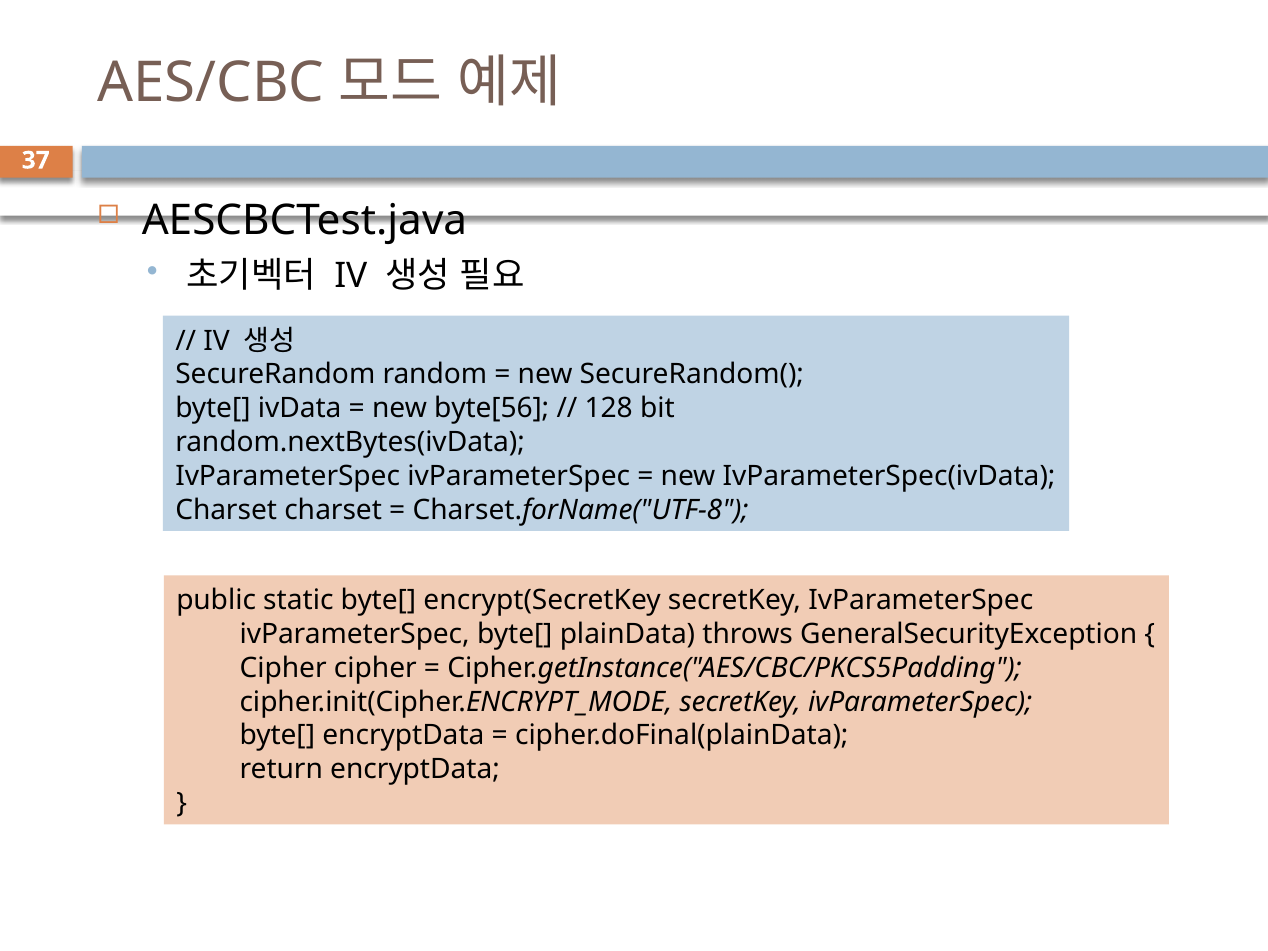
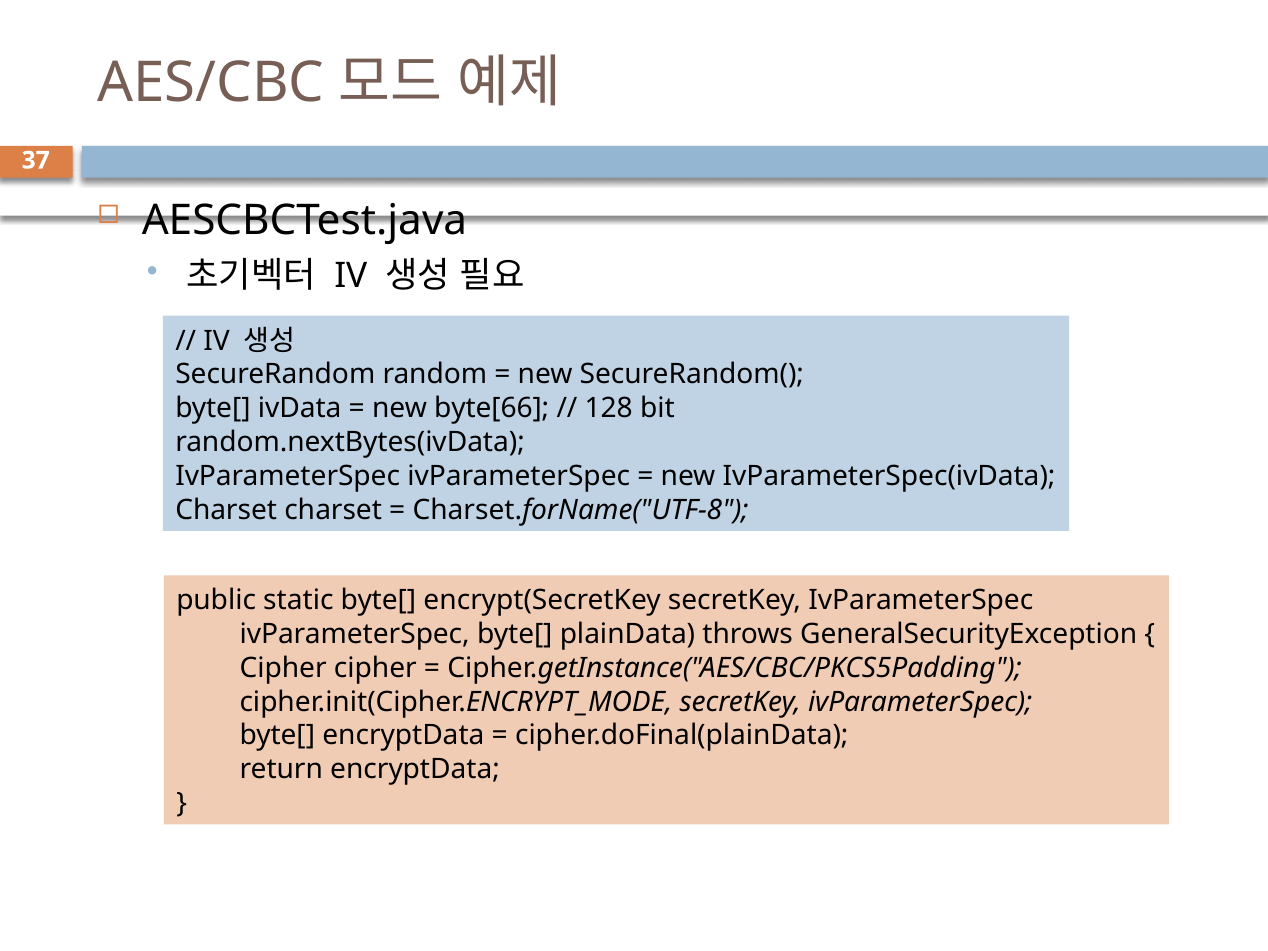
byte[56: byte[56 -> byte[66
